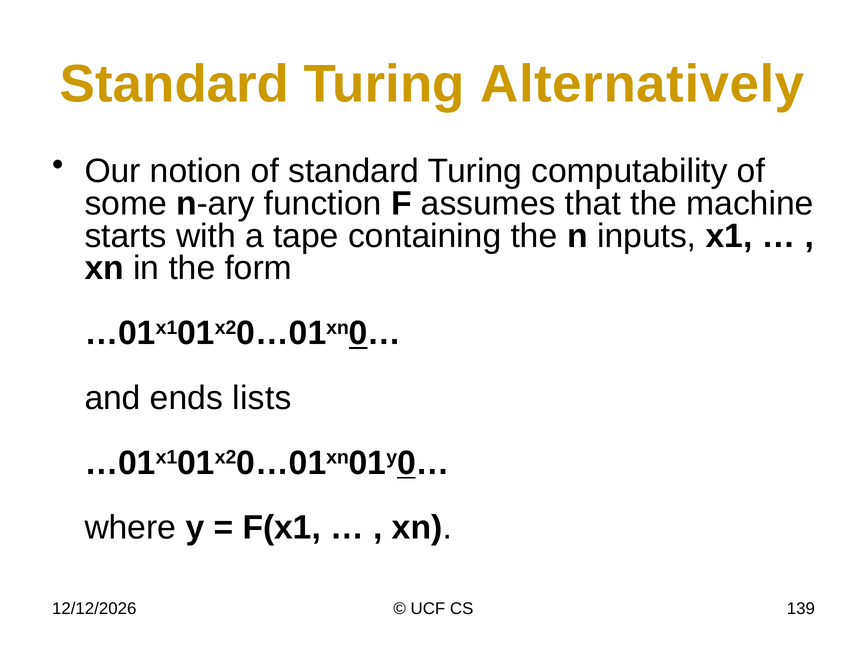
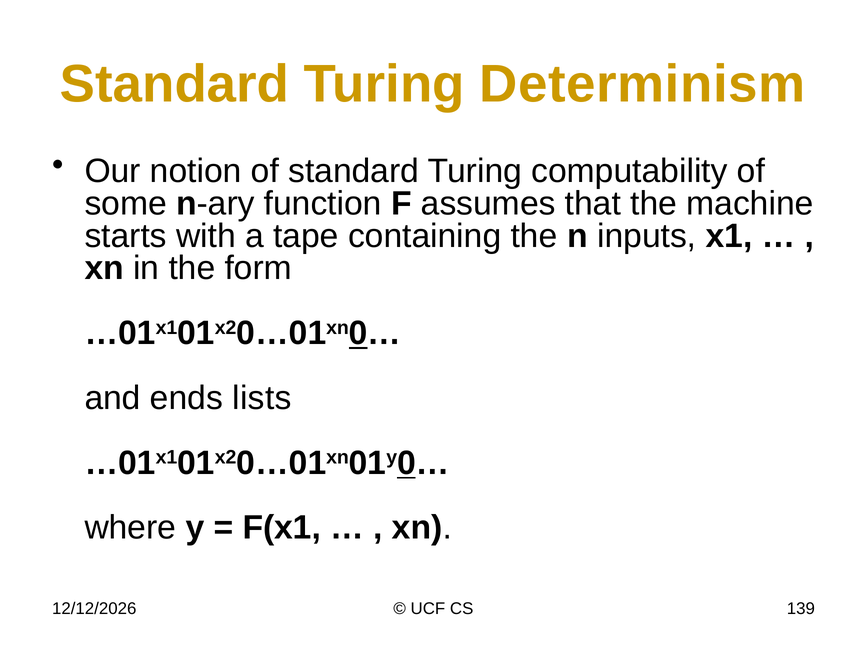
Alternatively: Alternatively -> Determinism
